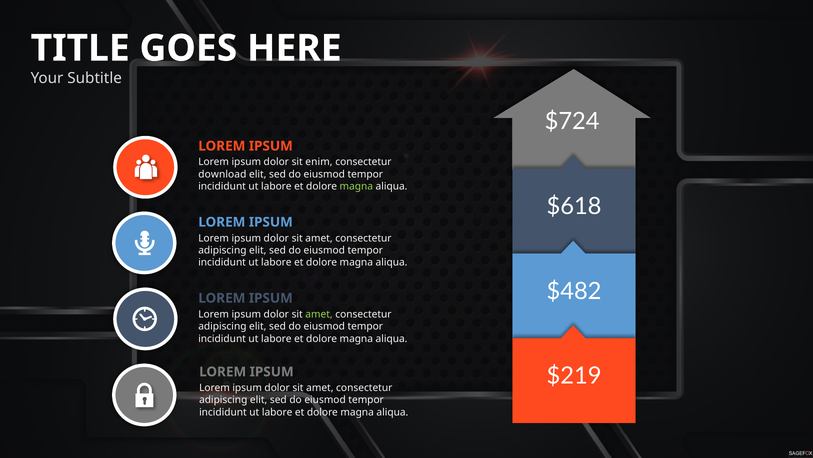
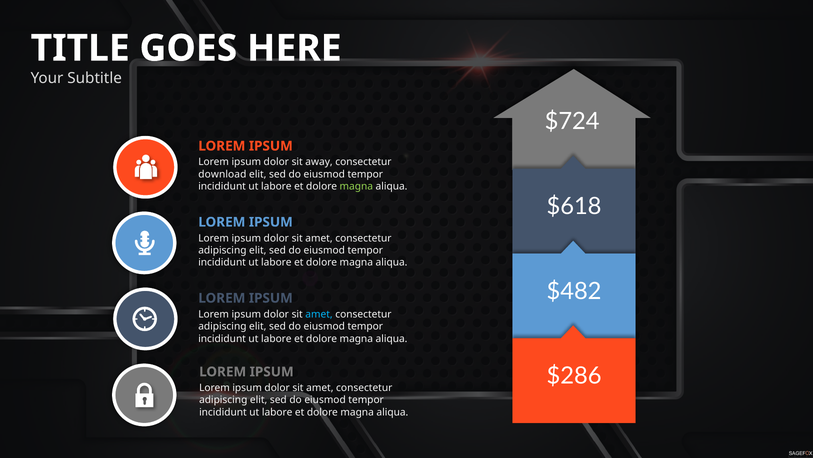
enim: enim -> away
amet at (319, 314) colour: light green -> light blue
$219: $219 -> $286
